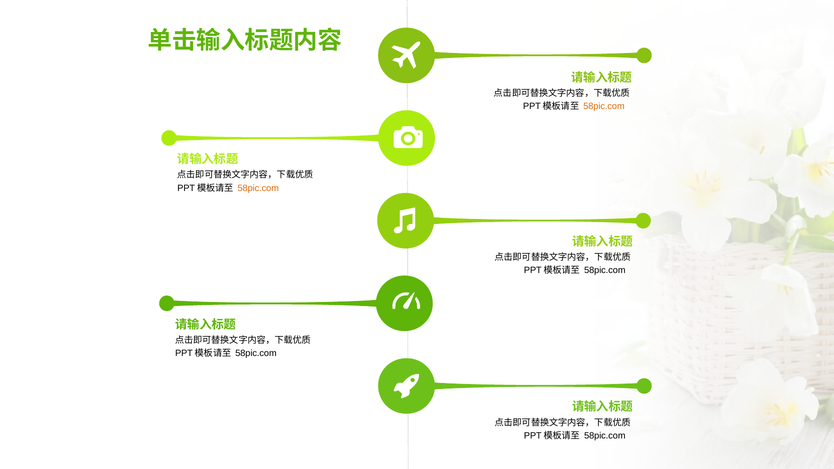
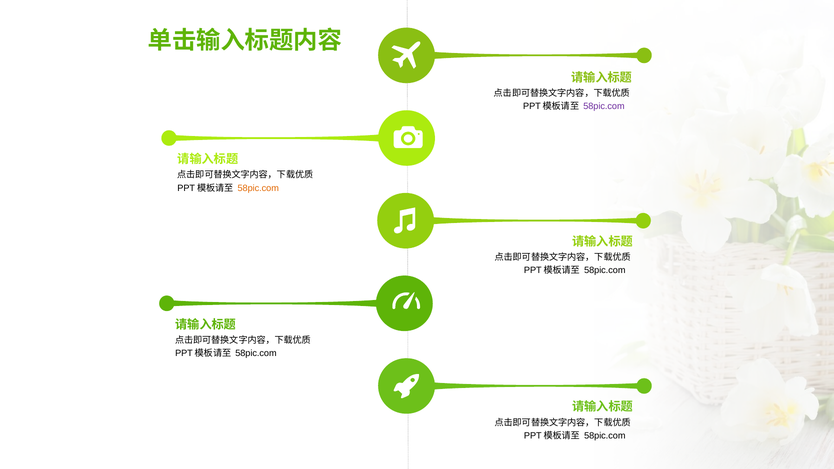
58pic.com at (604, 106) colour: orange -> purple
